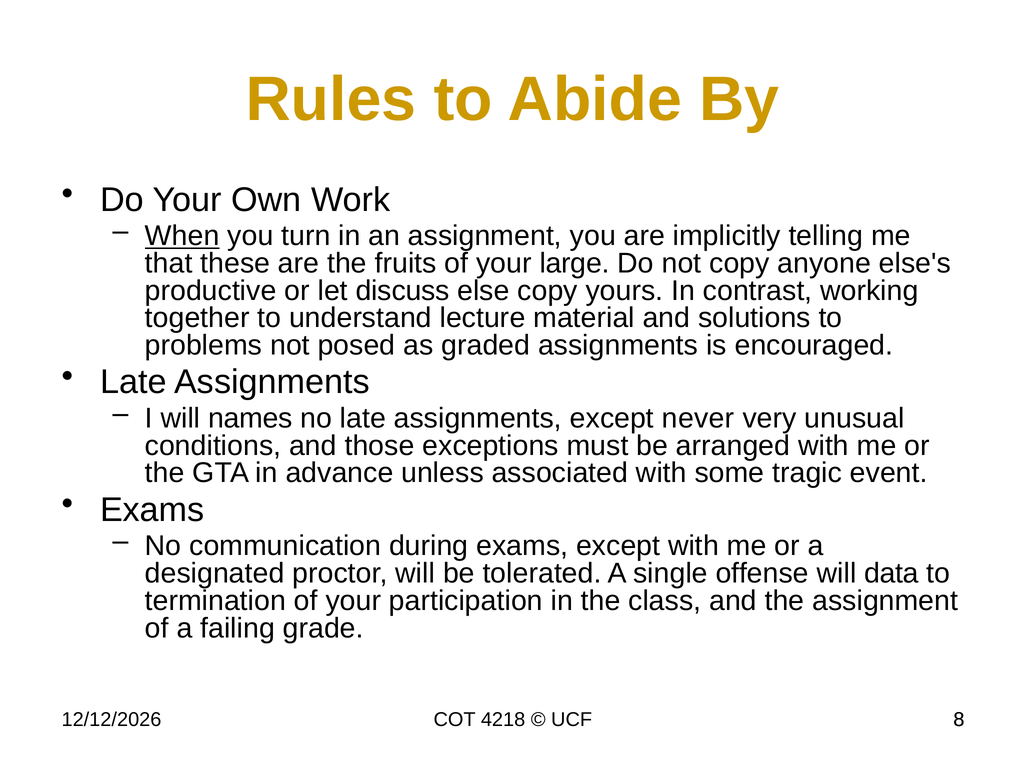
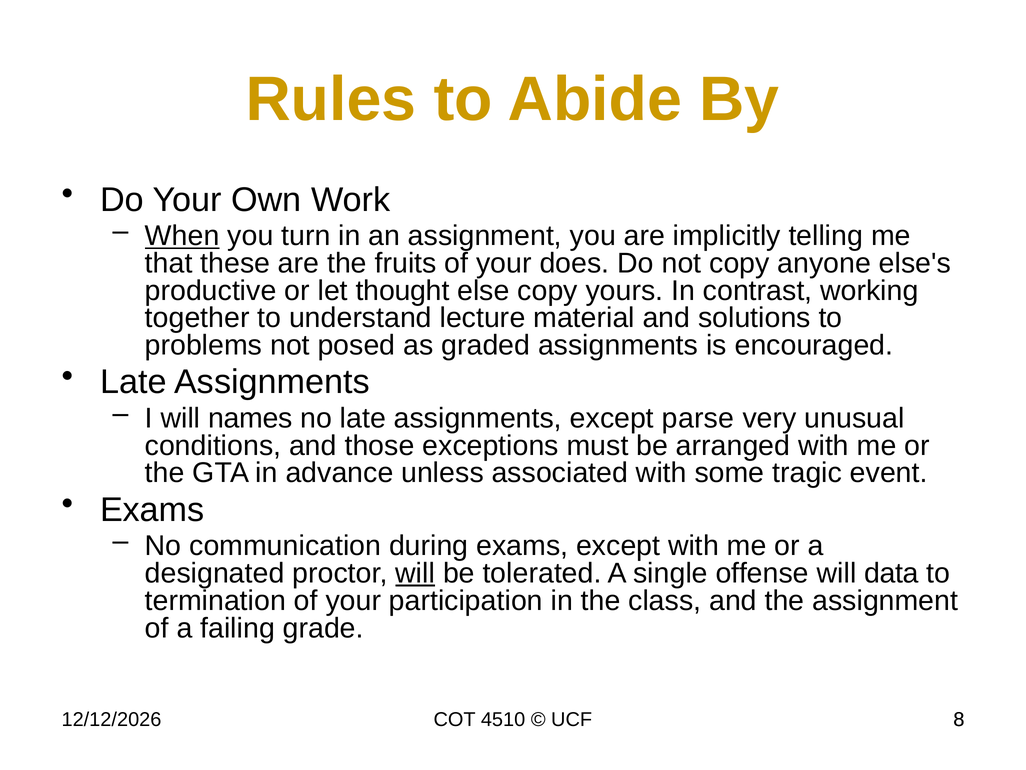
large: large -> does
discuss: discuss -> thought
never: never -> parse
will at (415, 573) underline: none -> present
4218: 4218 -> 4510
